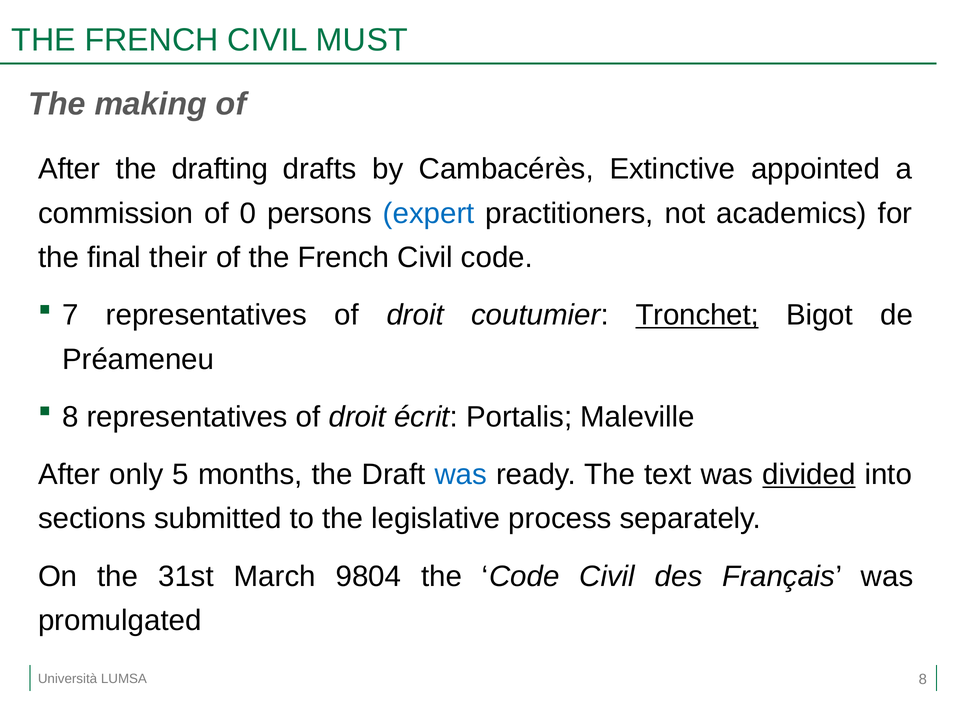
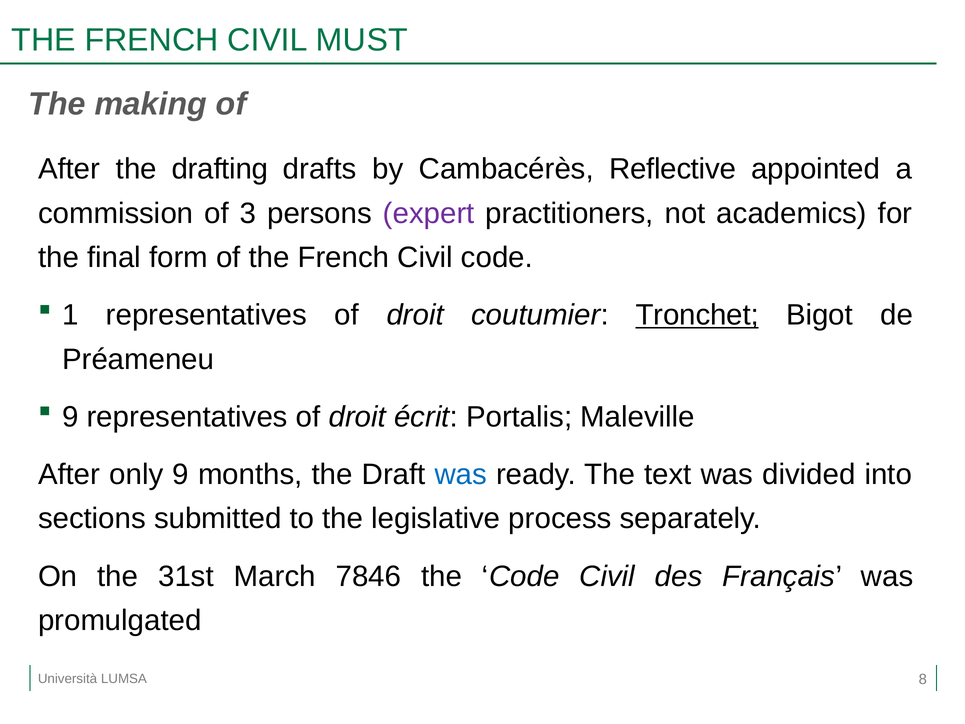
Extinctive: Extinctive -> Reflective
0: 0 -> 3
expert colour: blue -> purple
their: their -> form
7: 7 -> 1
8 at (70, 417): 8 -> 9
only 5: 5 -> 9
divided underline: present -> none
9804: 9804 -> 7846
